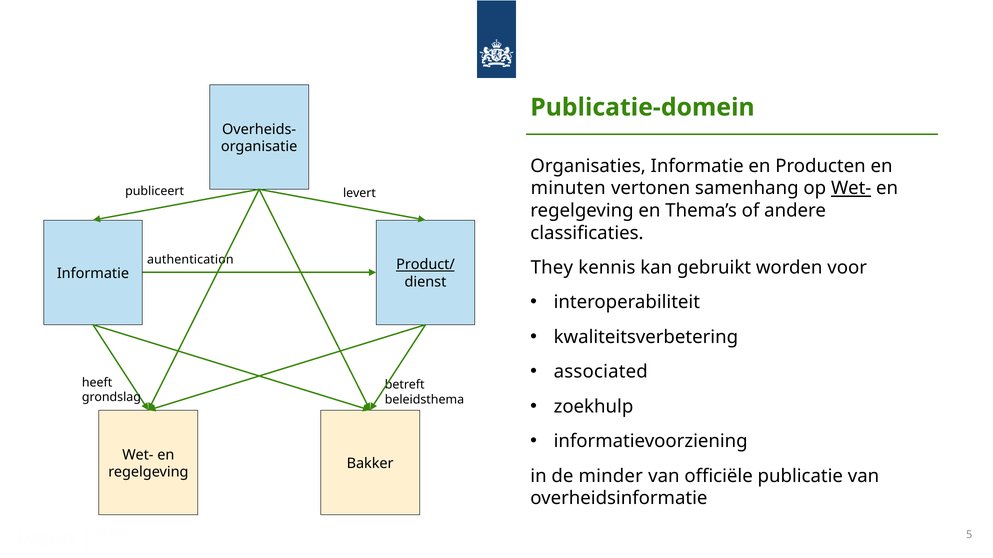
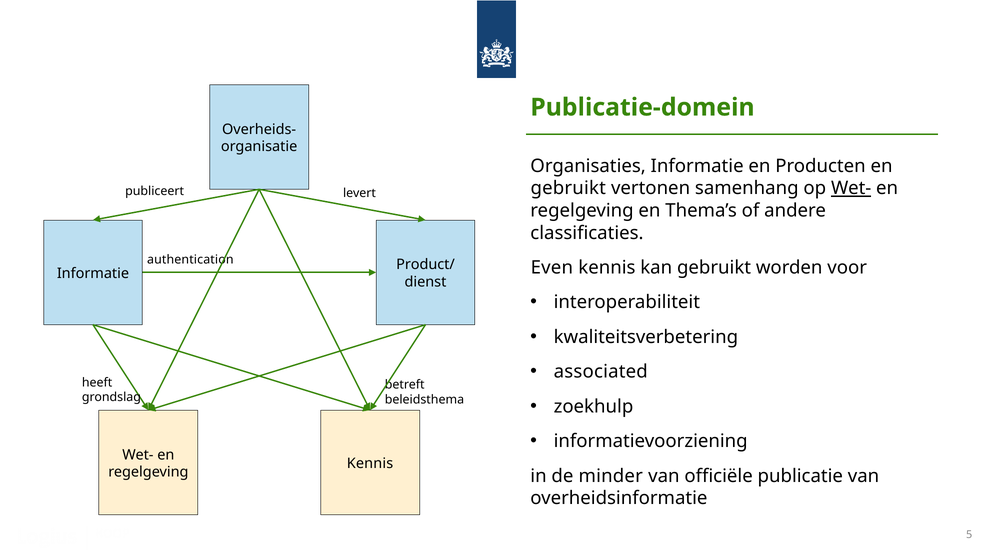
minuten at (568, 188): minuten -> gebruikt
Product/ underline: present -> none
They: They -> Even
Bakker at (370, 464): Bakker -> Kennis
